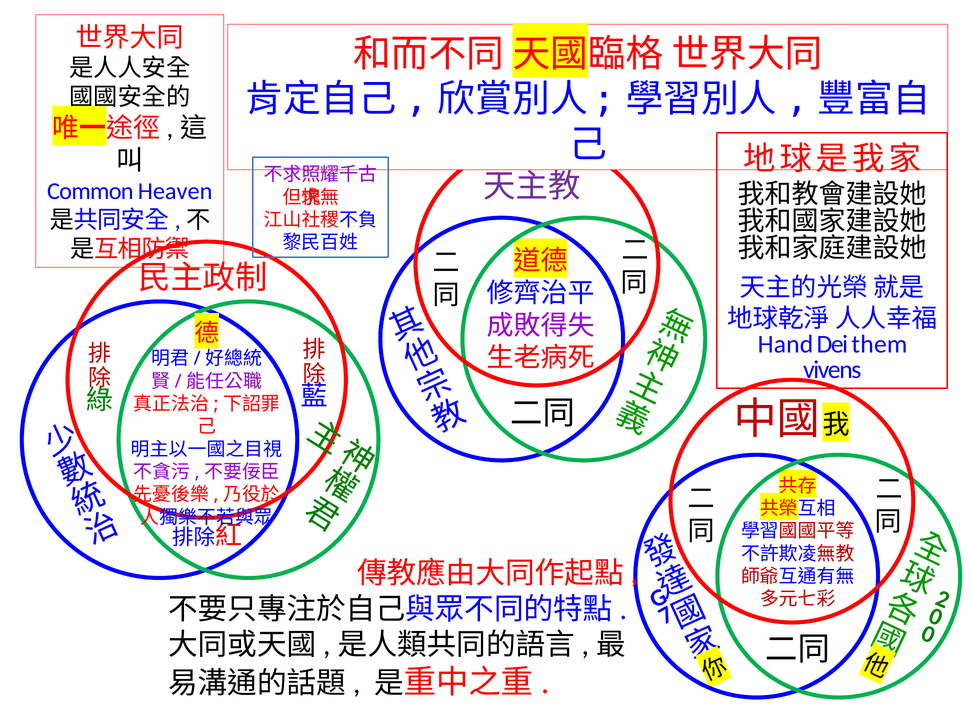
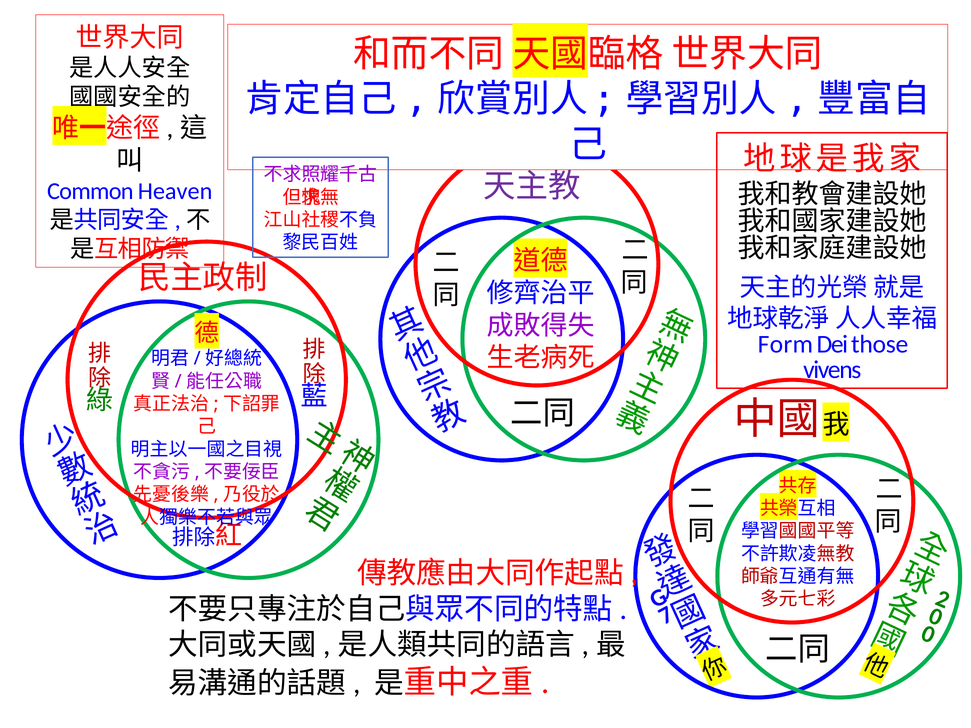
Hand: Hand -> Form
them: them -> those
